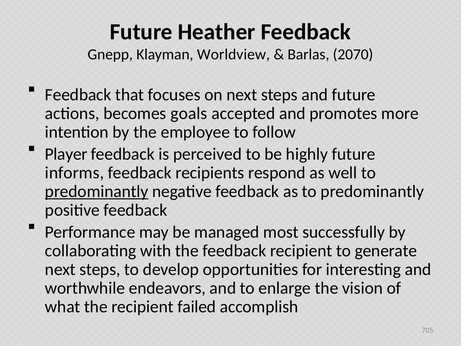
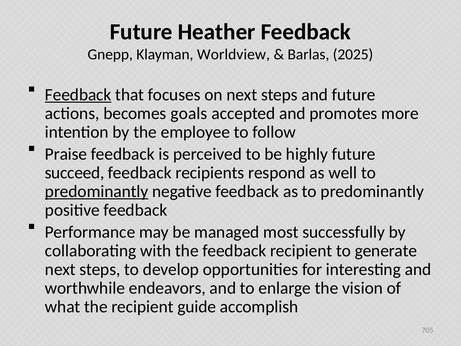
2070: 2070 -> 2025
Feedback at (78, 95) underline: none -> present
Player: Player -> Praise
informs: informs -> succeed
failed: failed -> guide
